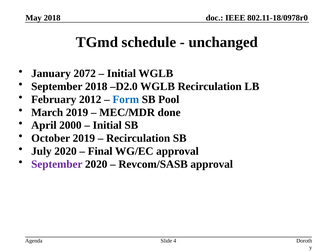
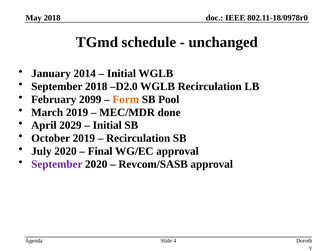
2072: 2072 -> 2014
2012: 2012 -> 2099
Form colour: blue -> orange
2000: 2000 -> 2029
